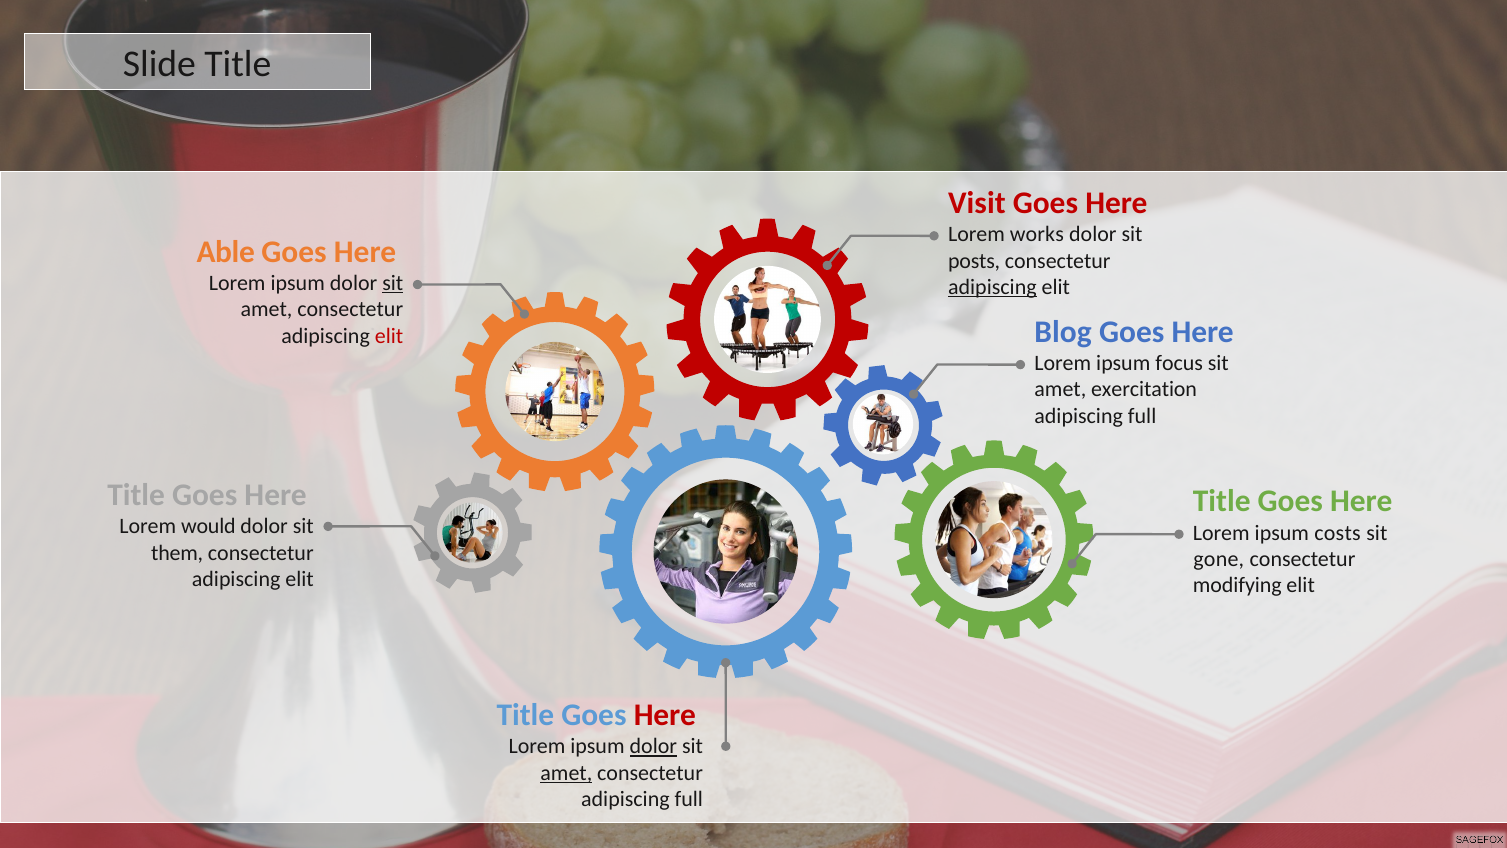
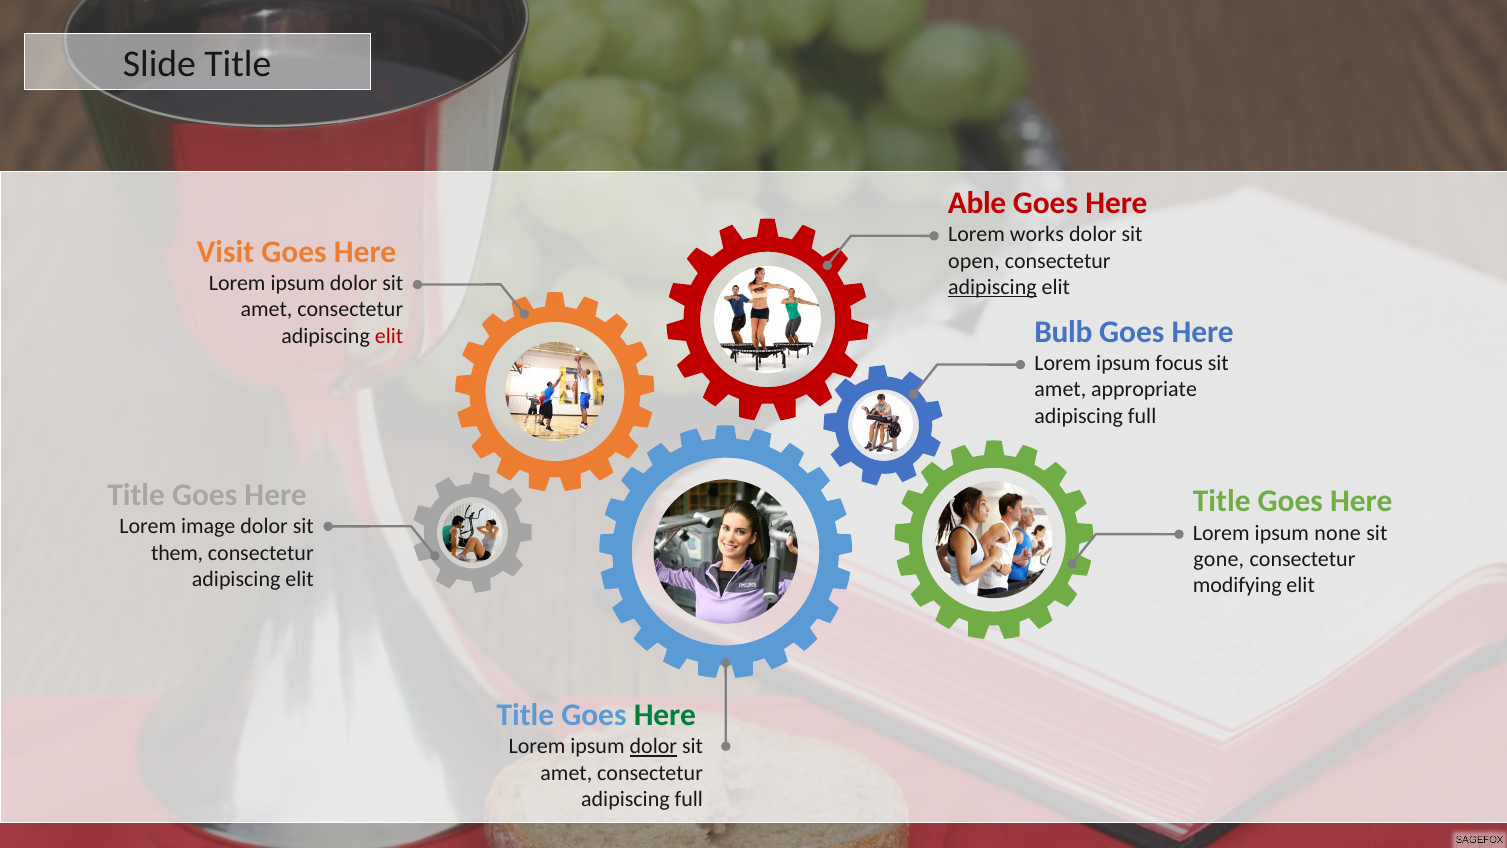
Visit: Visit -> Able
Able: Able -> Visit
posts: posts -> open
sit at (393, 283) underline: present -> none
Blog: Blog -> Bulb
exercitation: exercitation -> appropriate
would: would -> image
costs: costs -> none
Here at (665, 715) colour: red -> green
amet at (566, 773) underline: present -> none
